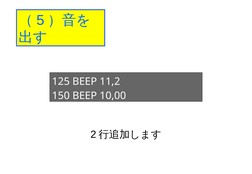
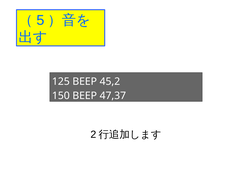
11,2: 11,2 -> 45,2
10,00: 10,00 -> 47,37
